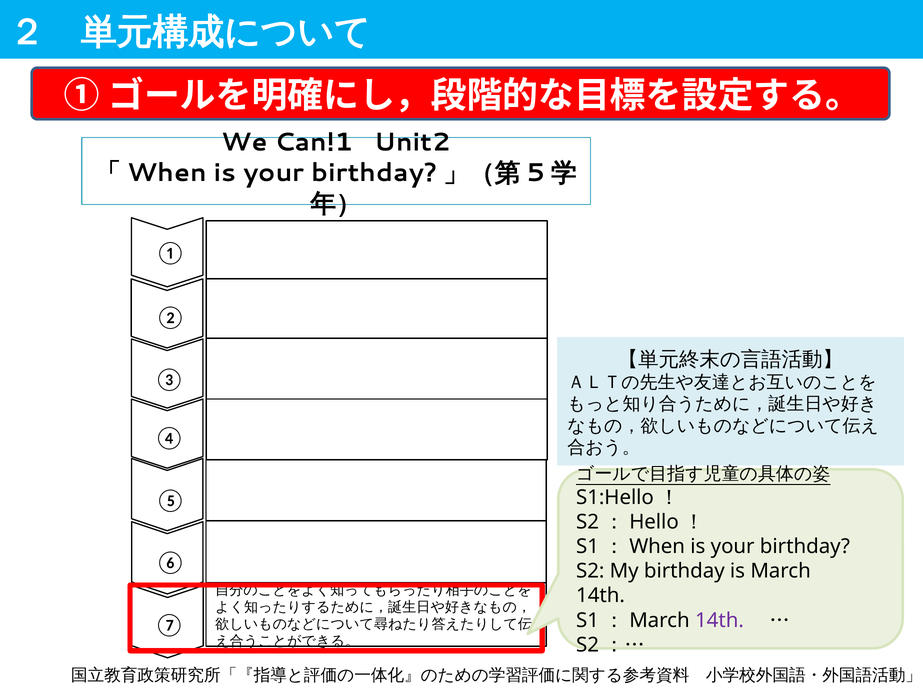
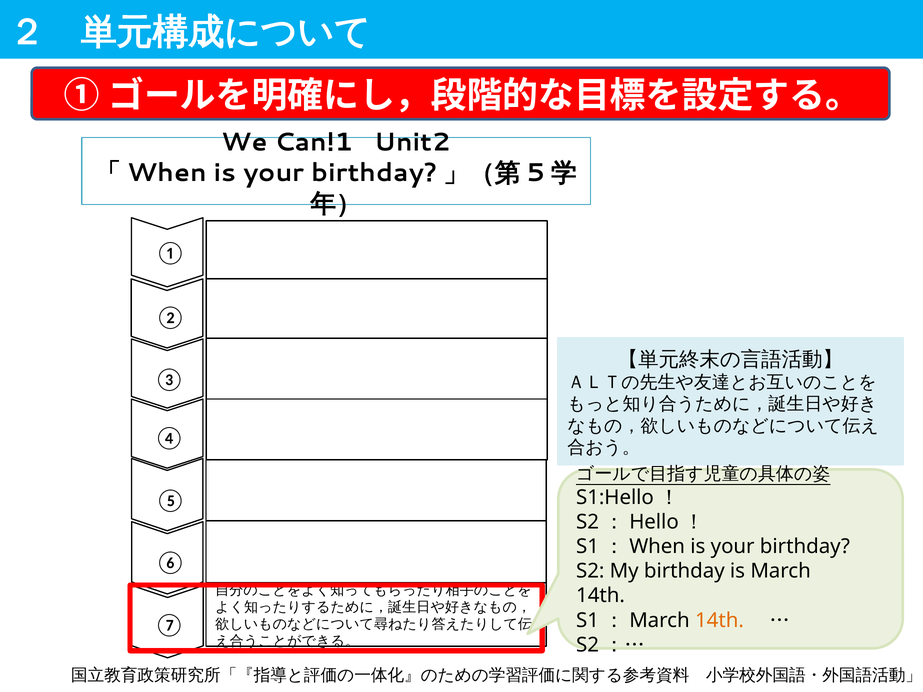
14th at (719, 620) colour: purple -> orange
